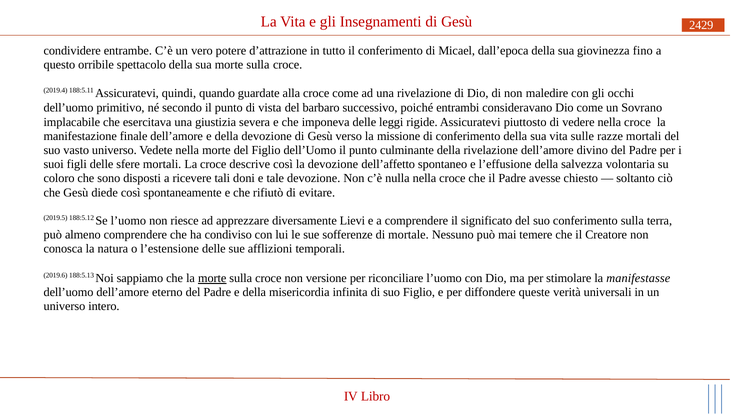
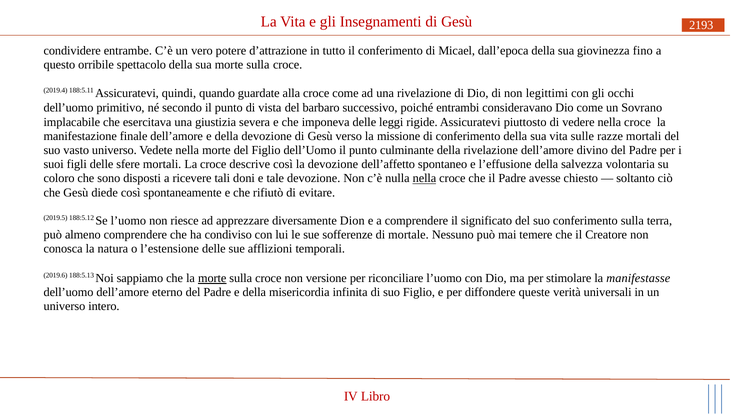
2429: 2429 -> 2193
maledire: maledire -> legittimi
nella at (424, 179) underline: none -> present
Lievi: Lievi -> Dion
